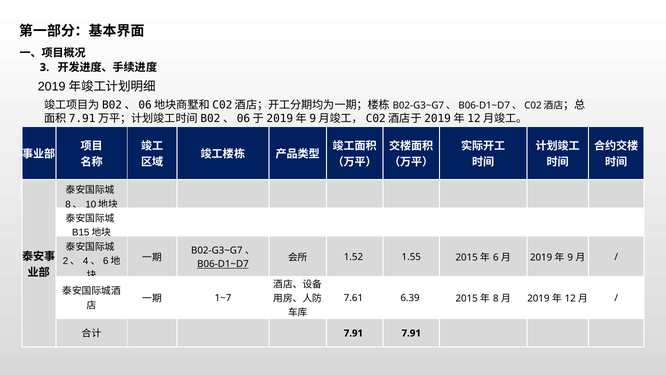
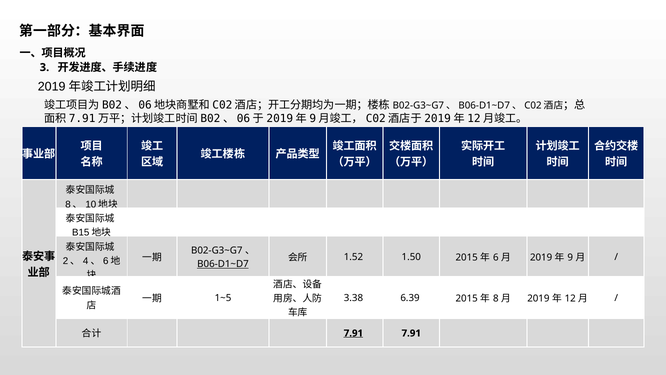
1.55: 1.55 -> 1.50
1~7: 1~7 -> 1~5
7.61: 7.61 -> 3.38
7.91 at (353, 333) underline: none -> present
